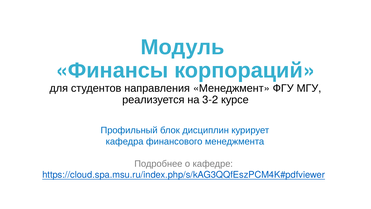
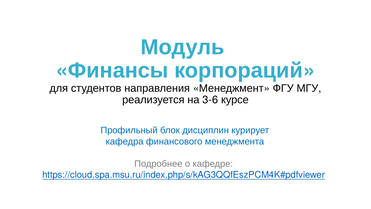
3-2: 3-2 -> 3-6
